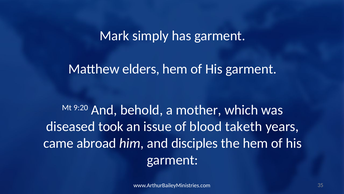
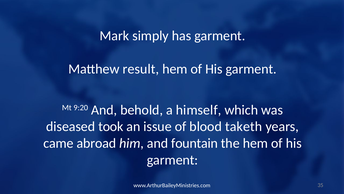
elders: elders -> result
mother: mother -> himself
disciples: disciples -> fountain
